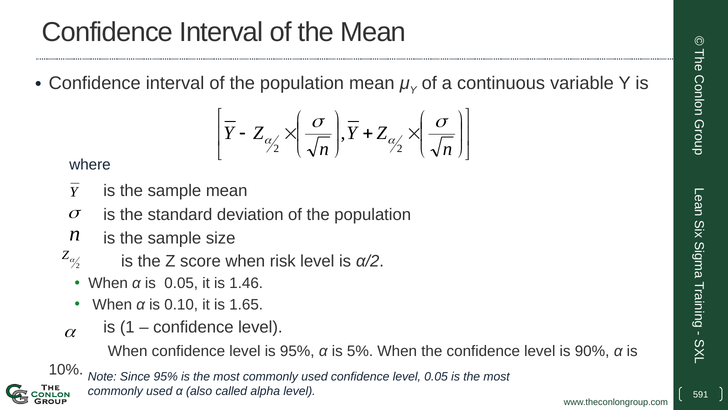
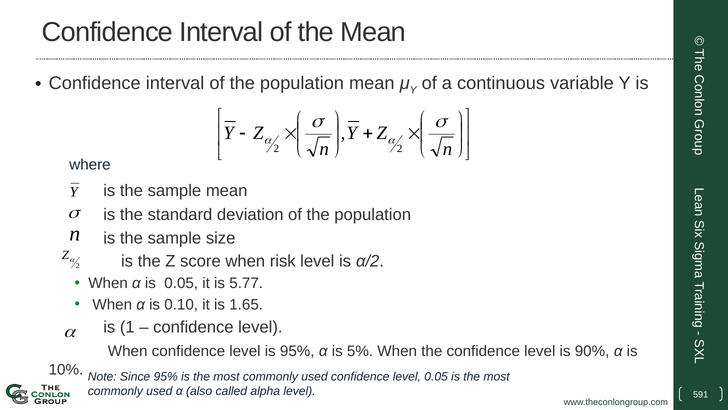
1.46: 1.46 -> 5.77
